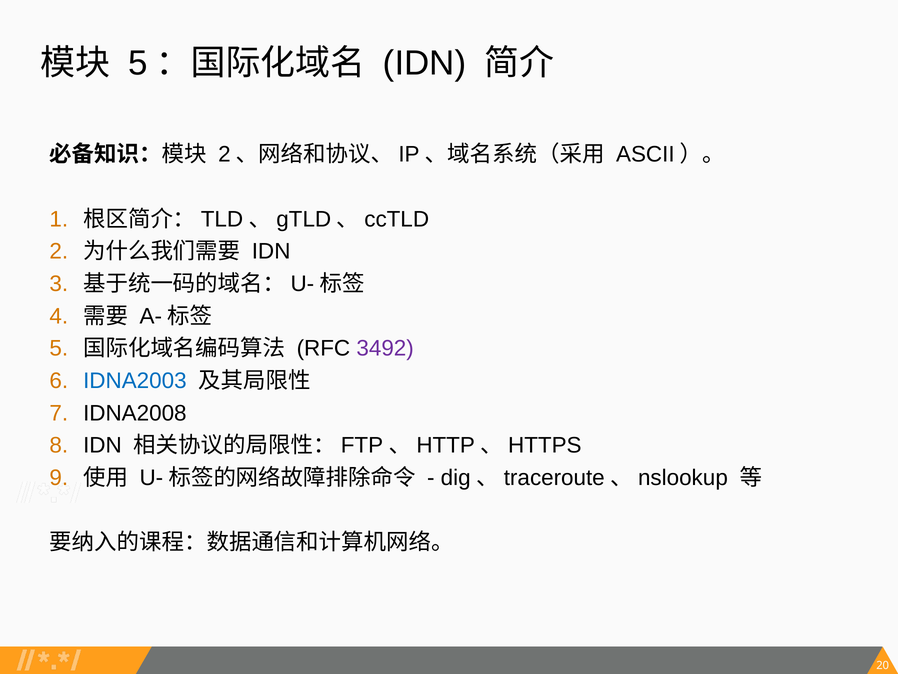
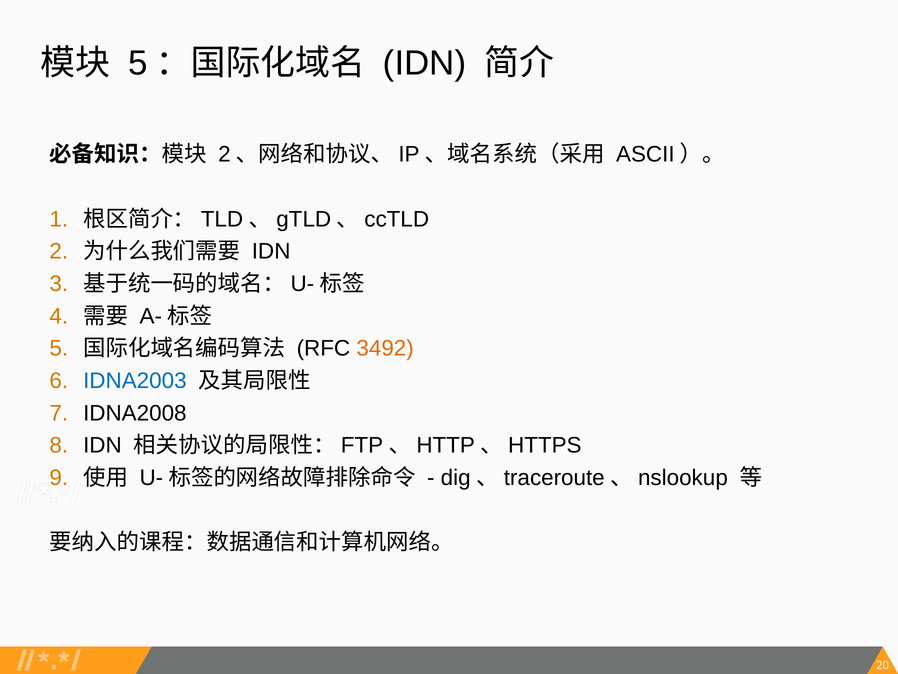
3492 colour: purple -> orange
